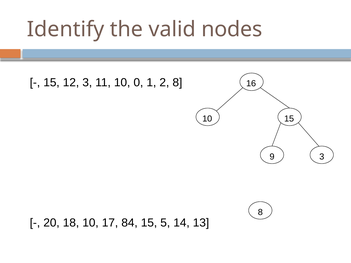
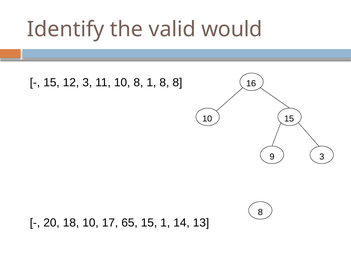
nodes: nodes -> would
10 0: 0 -> 8
1 2: 2 -> 8
84: 84 -> 65
15 5: 5 -> 1
